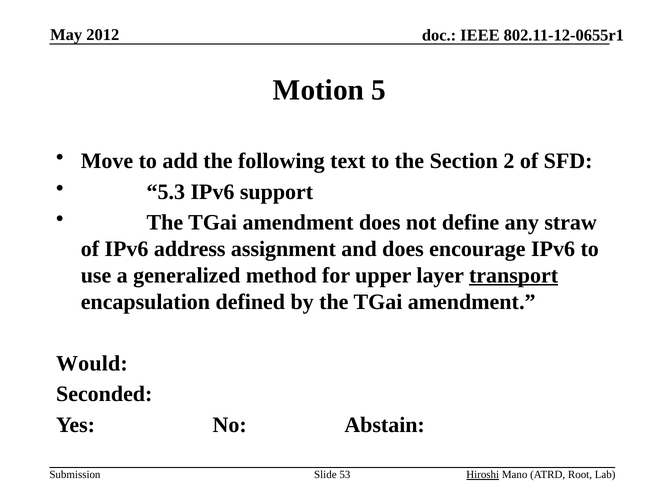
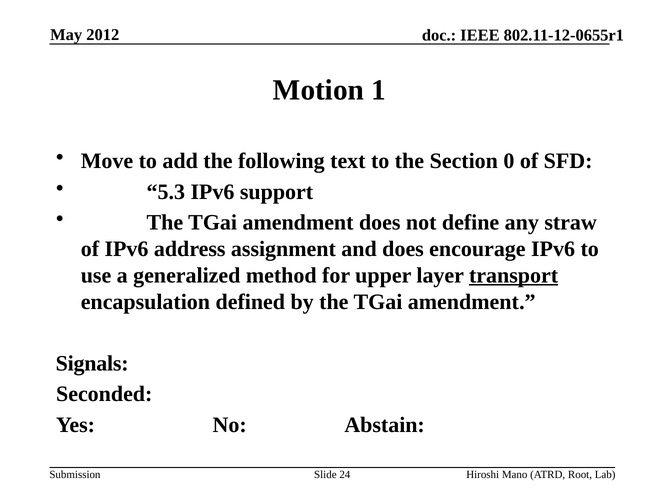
5: 5 -> 1
2: 2 -> 0
Would: Would -> Signals
53: 53 -> 24
Hiroshi underline: present -> none
